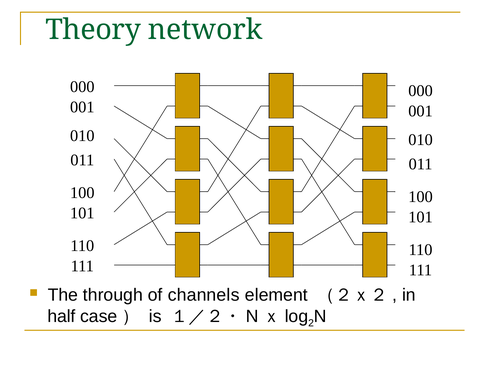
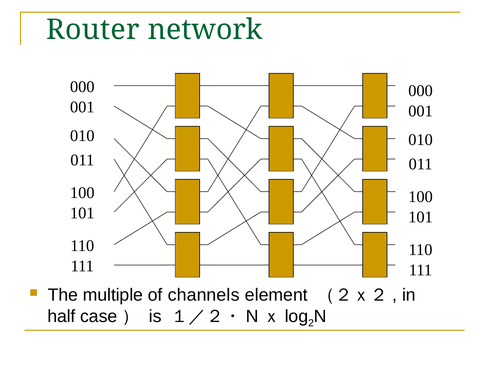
Theory: Theory -> Router
through: through -> multiple
